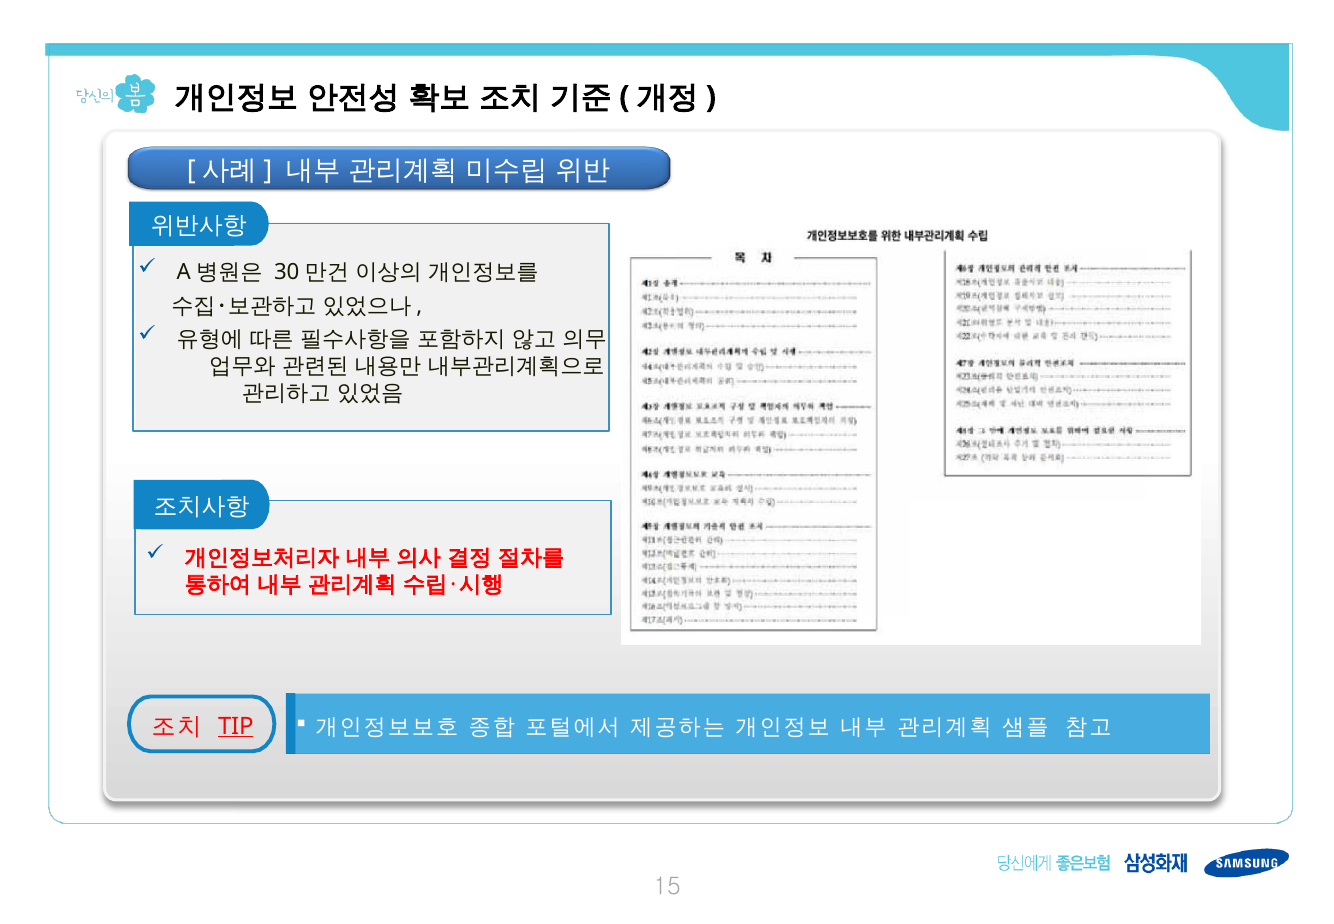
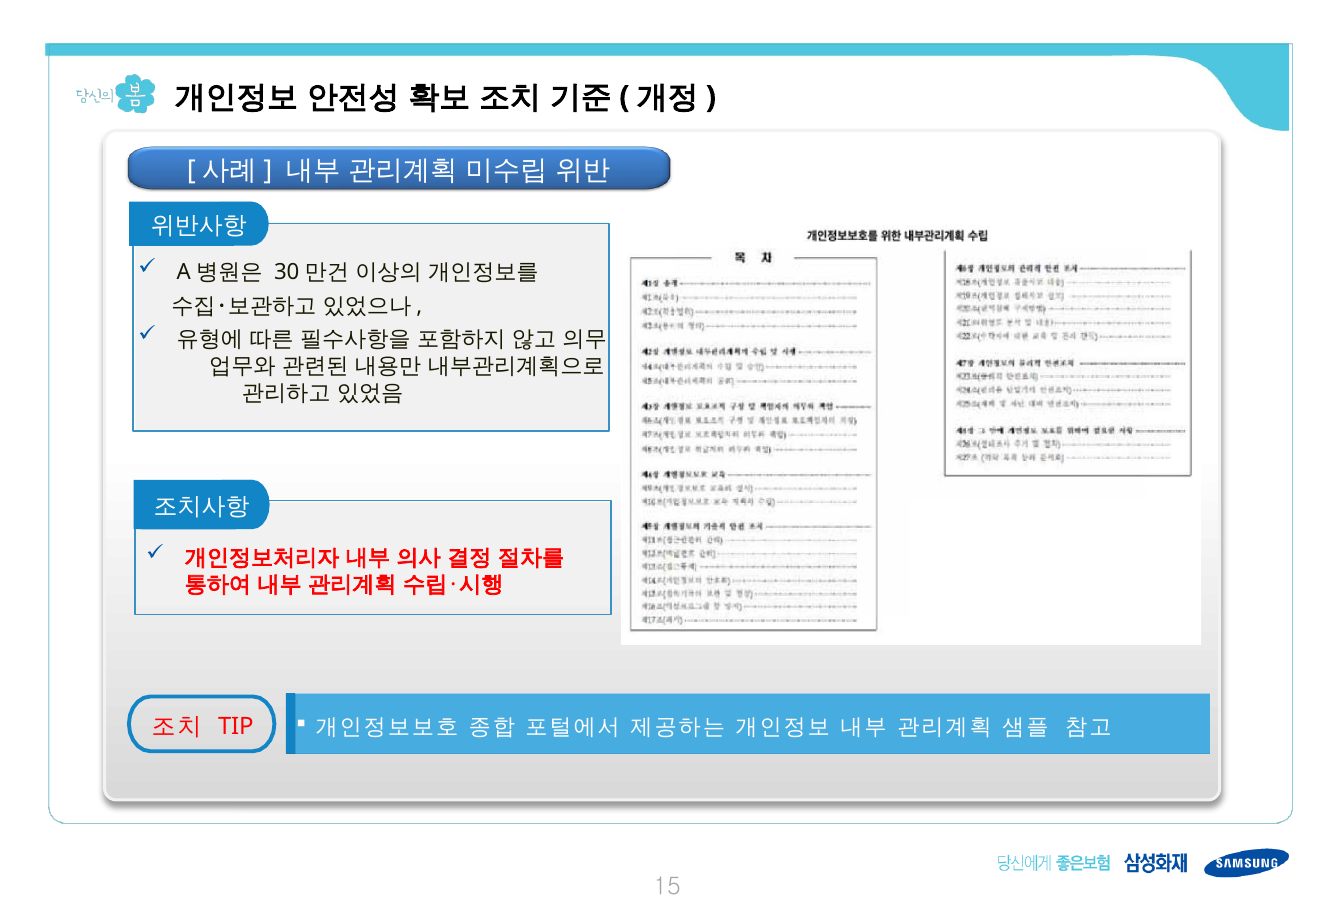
TIP underline: present -> none
